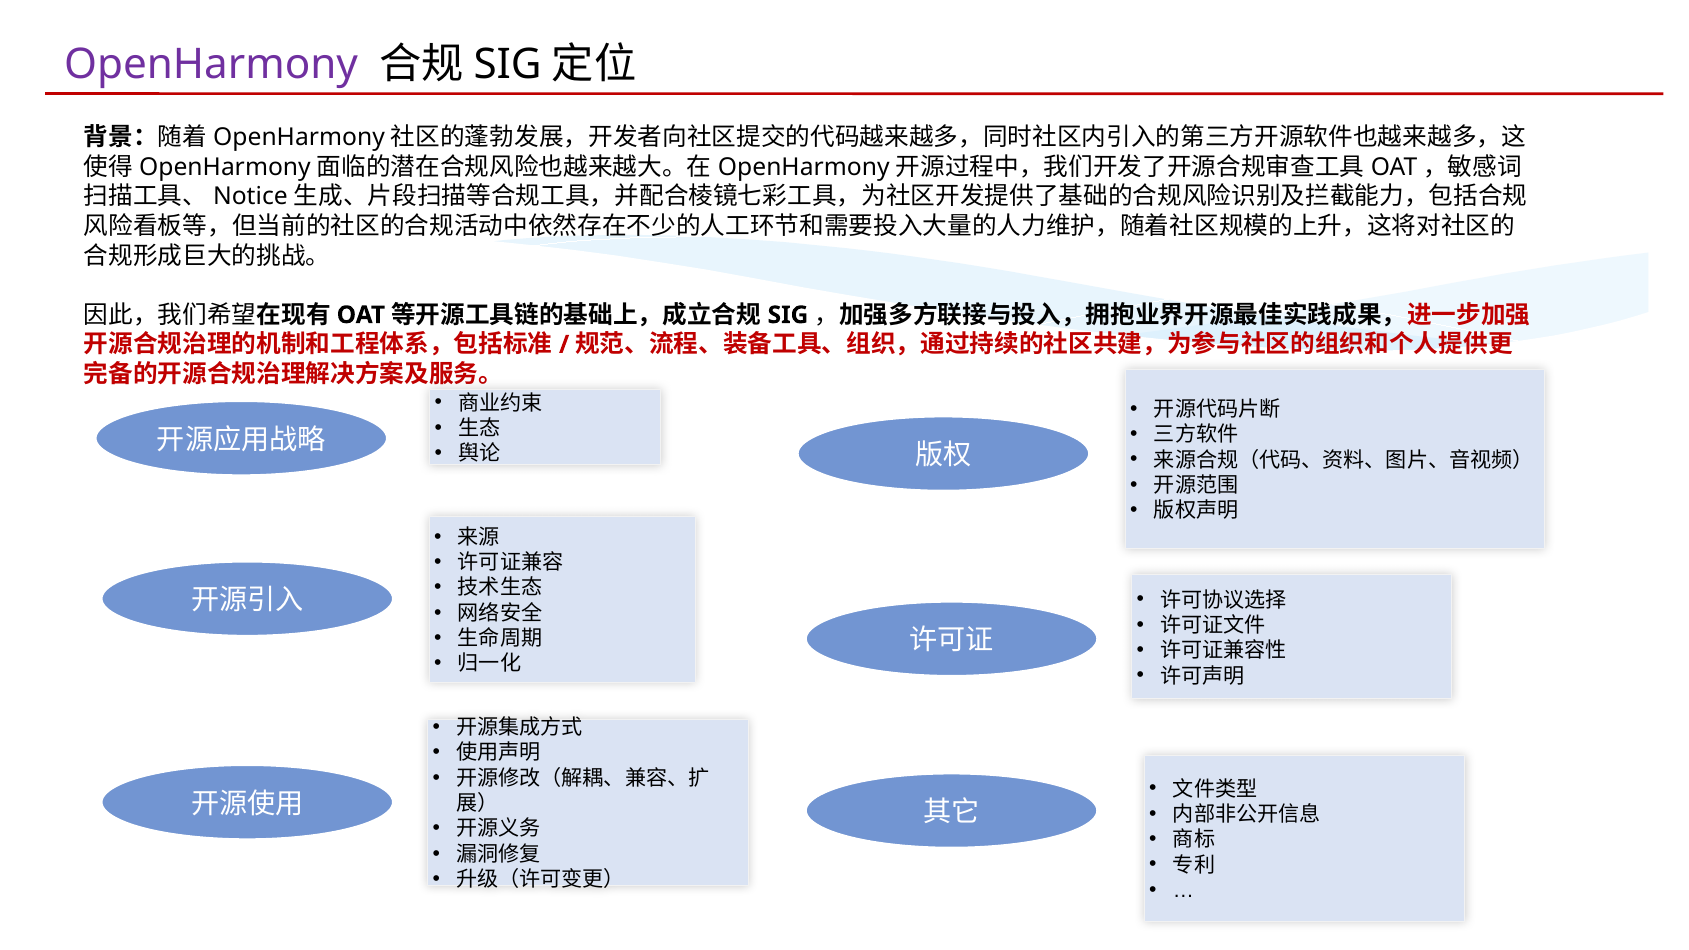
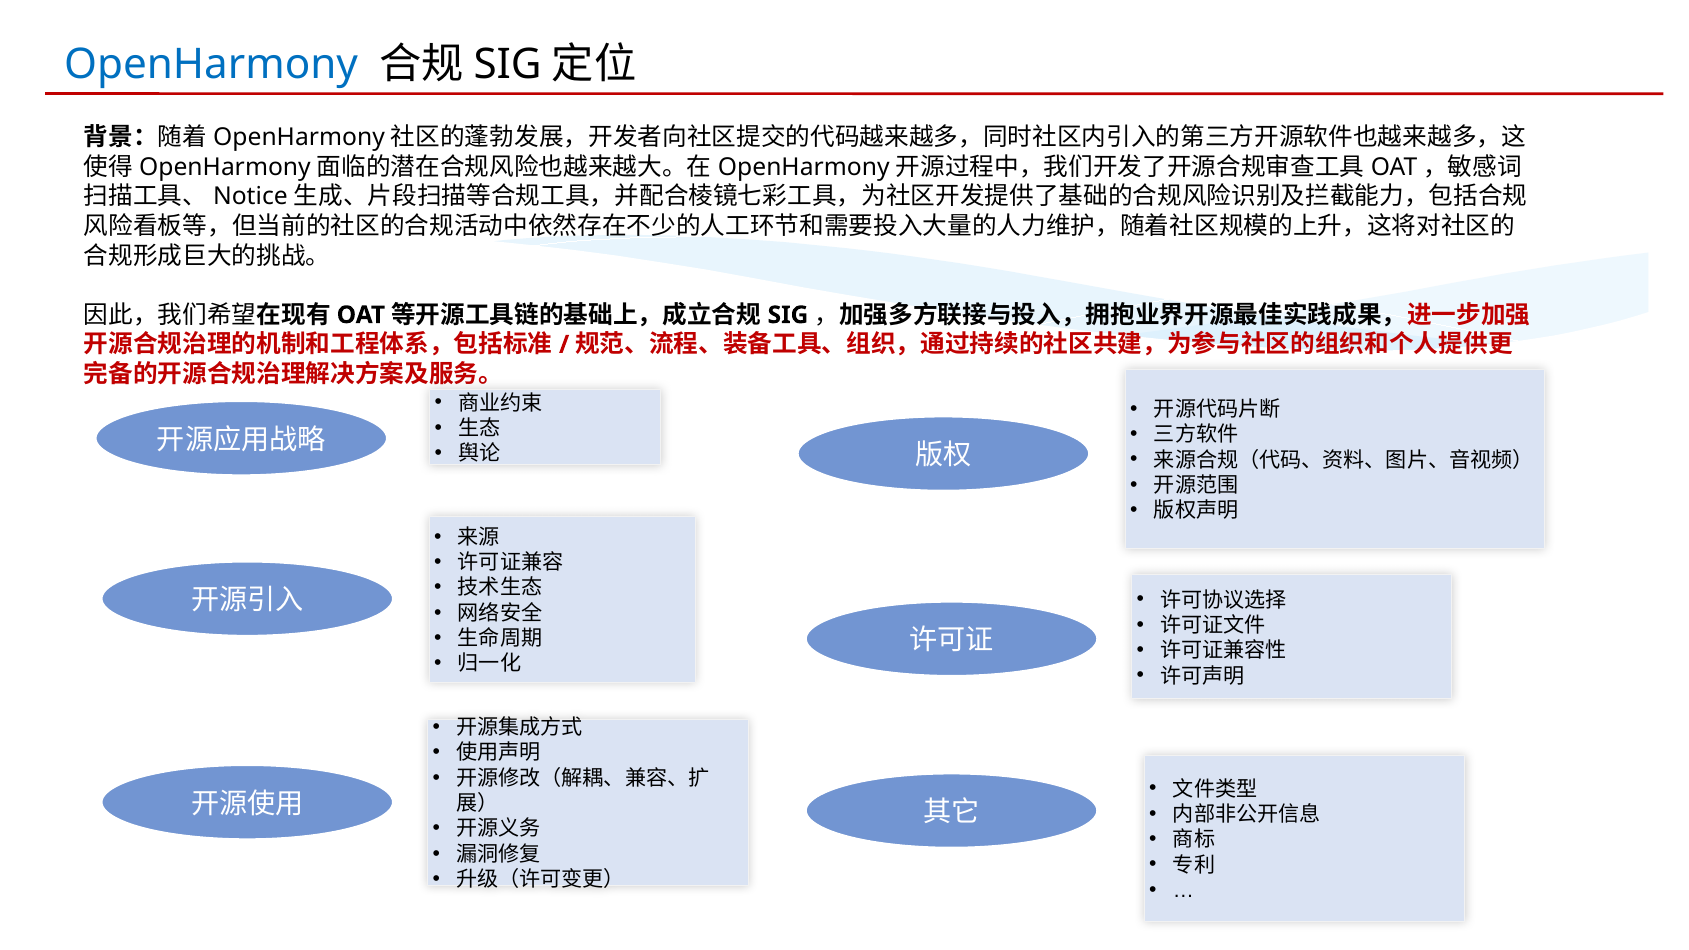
OpenHarmony colour: purple -> blue
